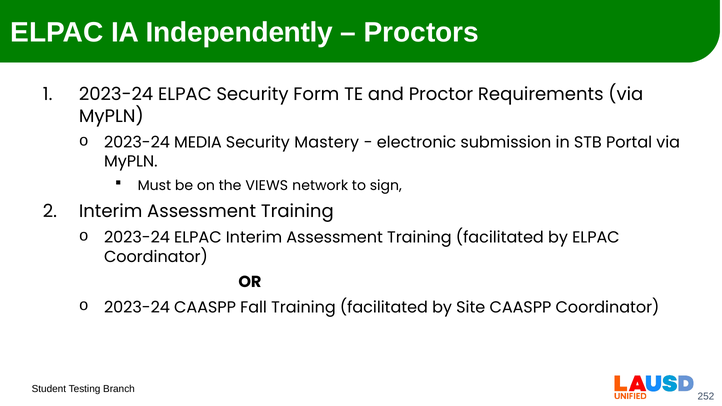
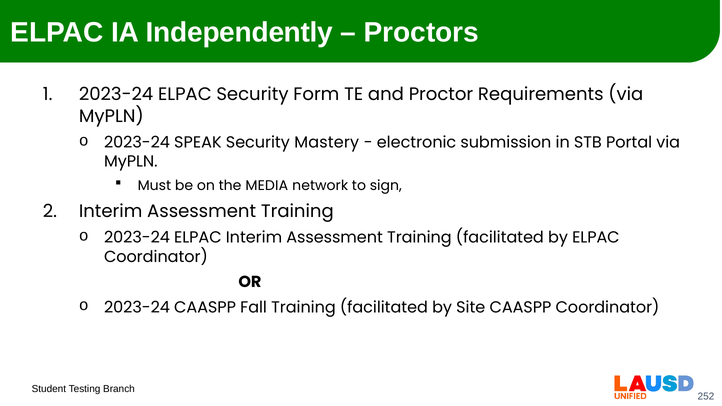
MEDIA: MEDIA -> SPEAK
VIEWS: VIEWS -> MEDIA
